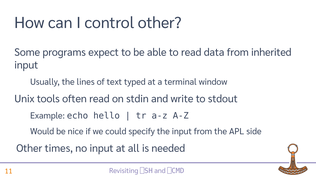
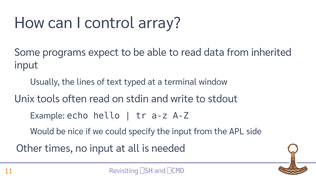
control other: other -> array
